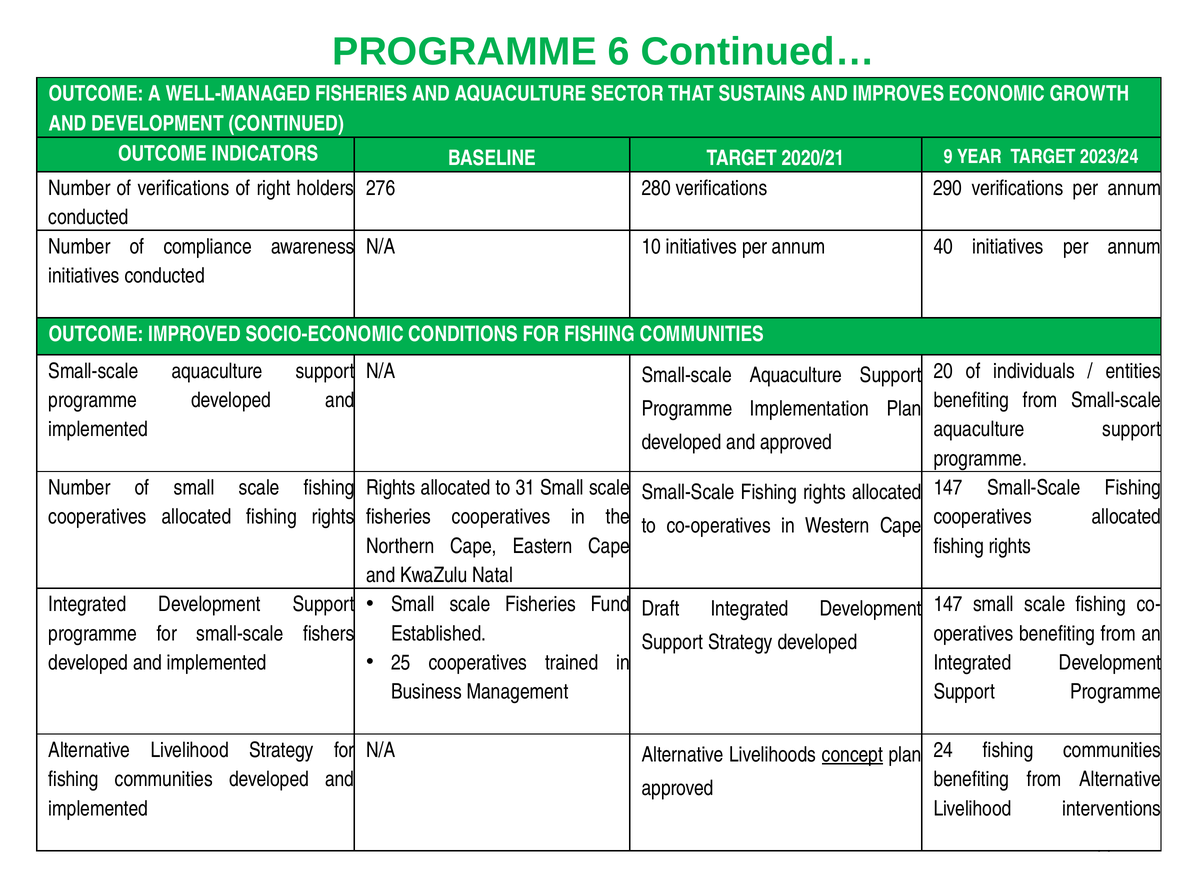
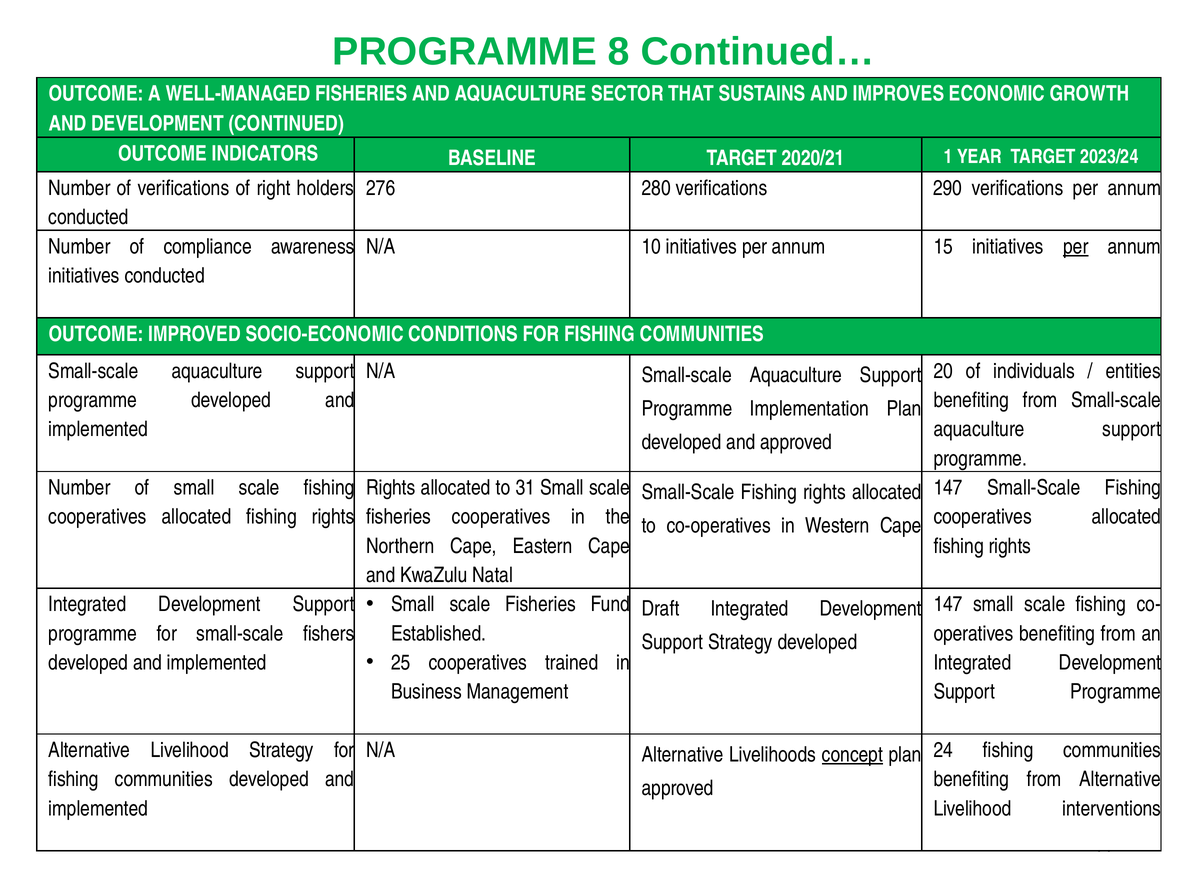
6: 6 -> 8
9: 9 -> 1
40: 40 -> 15
per at (1076, 246) underline: none -> present
